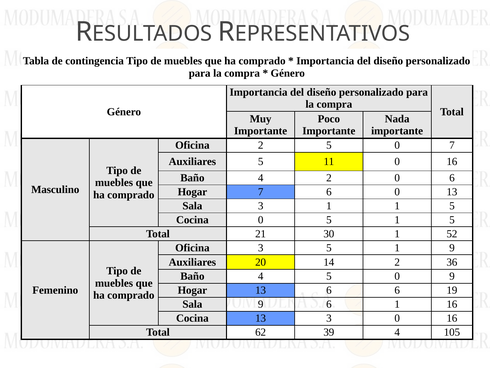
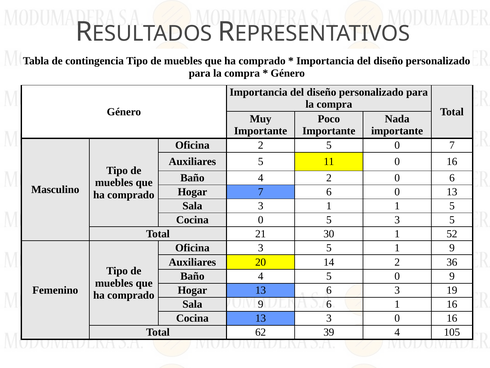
0 5 1: 1 -> 3
6 6: 6 -> 3
